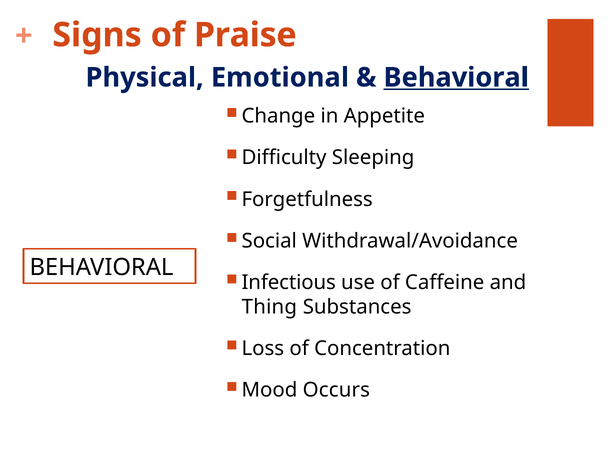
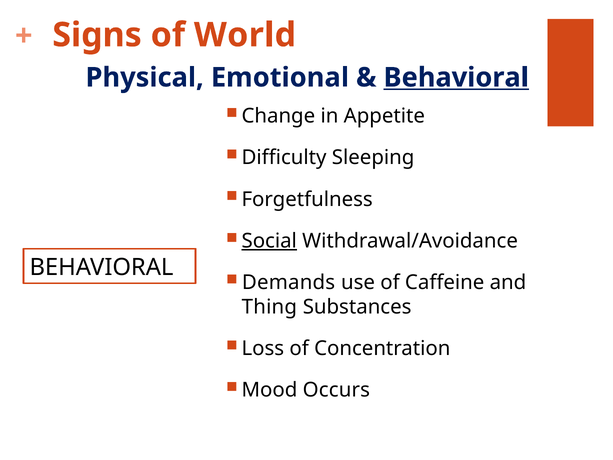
Praise: Praise -> World
Social underline: none -> present
Infectious: Infectious -> Demands
